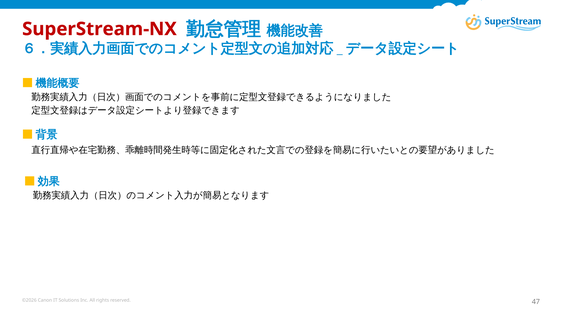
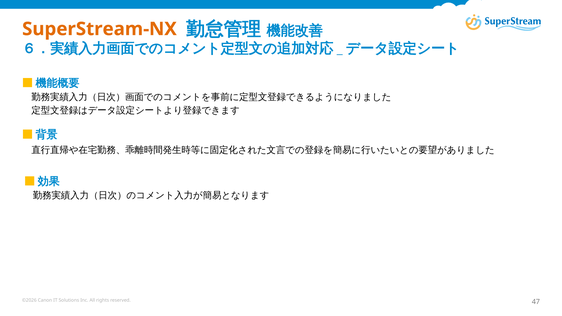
SuperStream-NX colour: red -> orange
